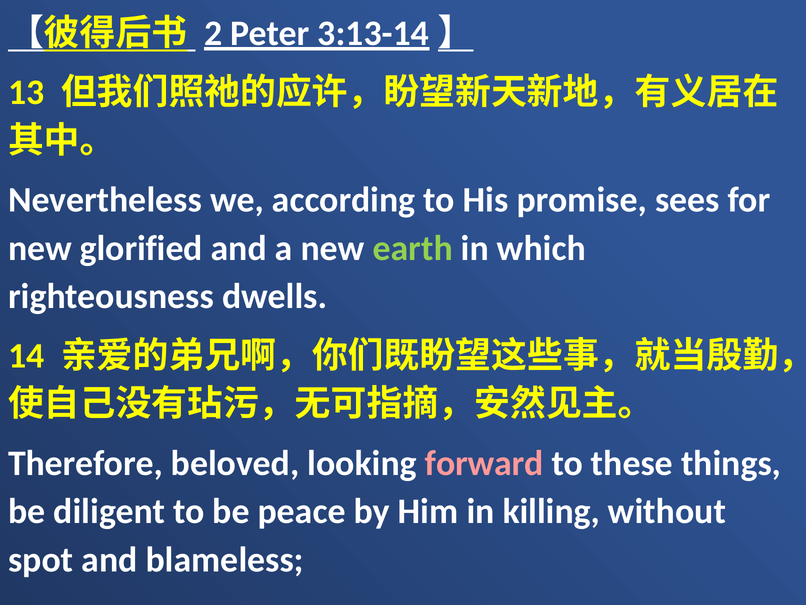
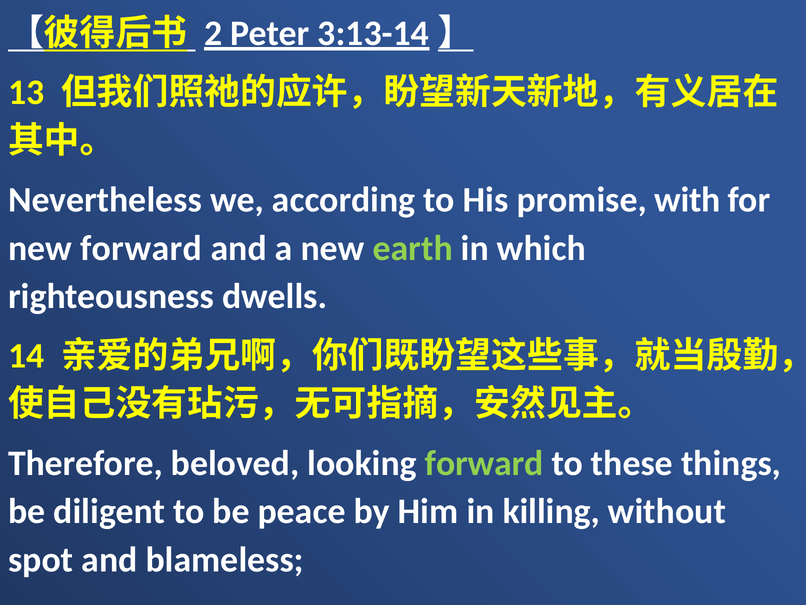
sees: sees -> with
new glorified: glorified -> forward
forward at (484, 463) colour: pink -> light green
